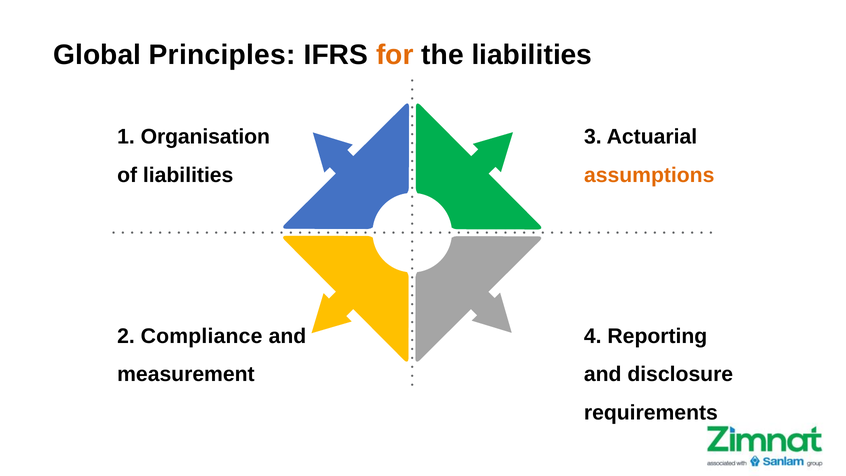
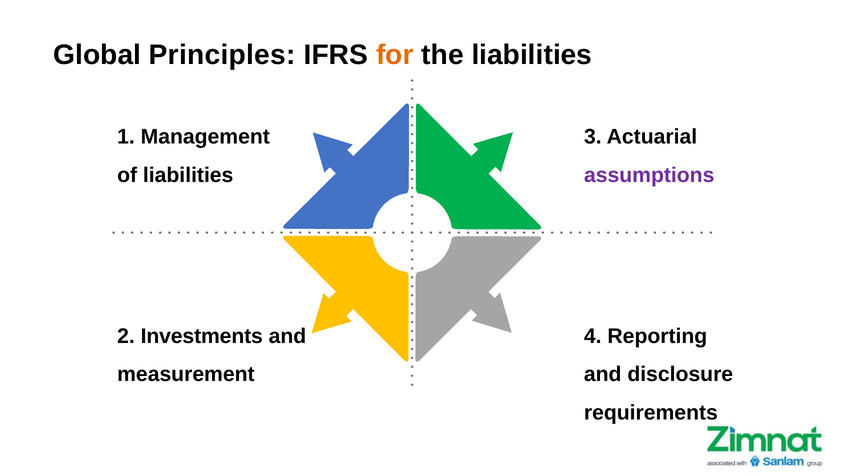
Organisation: Organisation -> Management
assumptions colour: orange -> purple
Compliance: Compliance -> Investments
